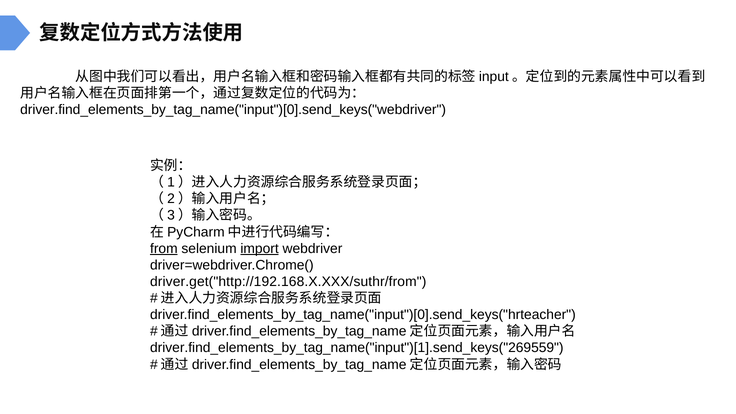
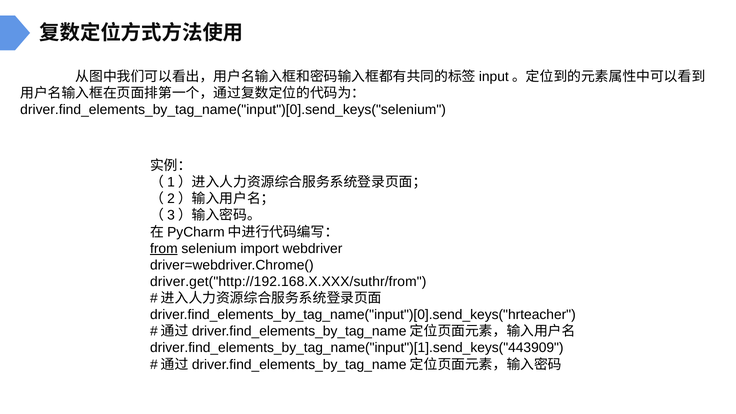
driver.find_elements_by_tag_name("input")[0].send_keys("webdriver: driver.find_elements_by_tag_name("input")[0].send_keys("webdriver -> driver.find_elements_by_tag_name("input")[0].send_keys("selenium
import underline: present -> none
driver.find_elements_by_tag_name("input")[1].send_keys("269559: driver.find_elements_by_tag_name("input")[1].send_keys("269559 -> driver.find_elements_by_tag_name("input")[1].send_keys("443909
